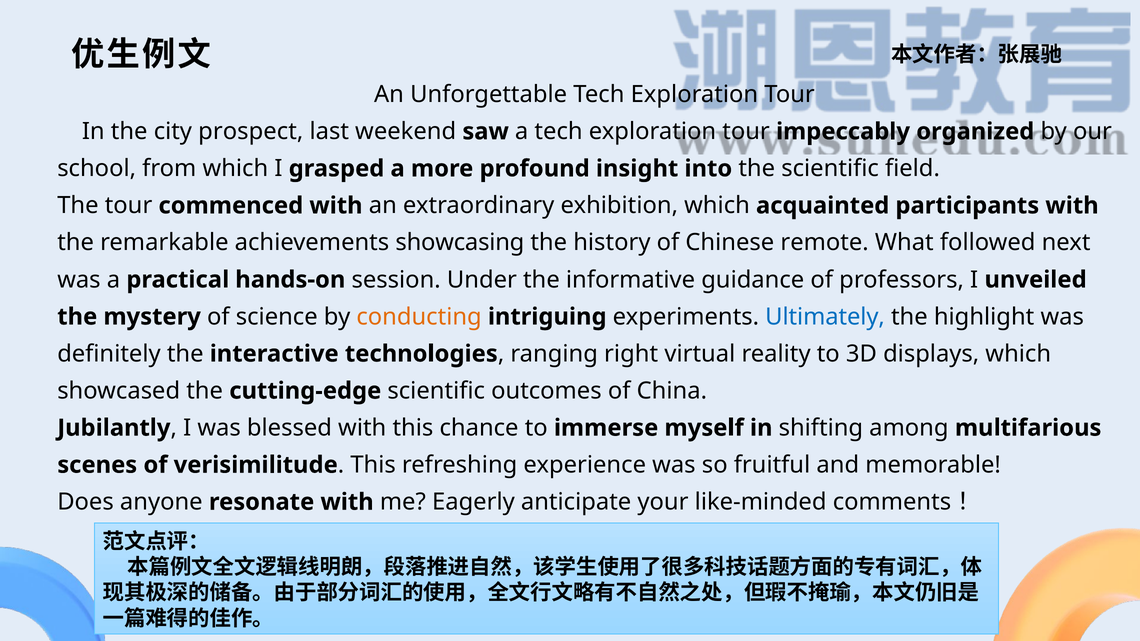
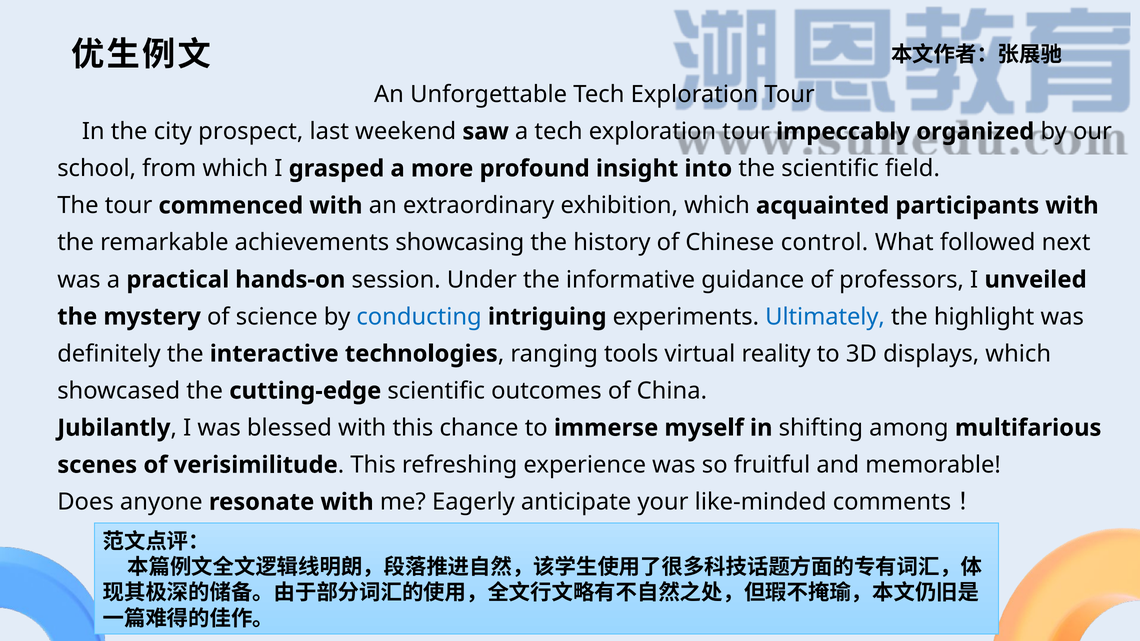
remote: remote -> control
conducting colour: orange -> blue
right: right -> tools
